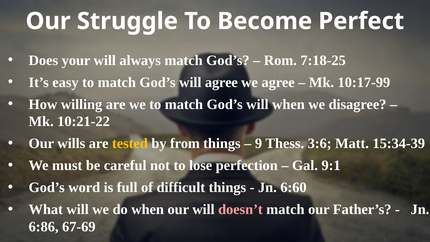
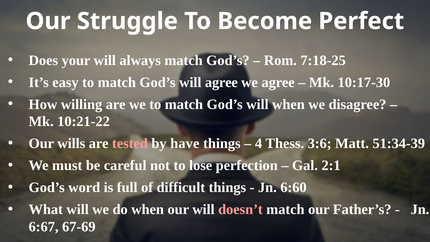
10:17-99: 10:17-99 -> 10:17-30
tested colour: yellow -> pink
from: from -> have
9: 9 -> 4
15:34-39: 15:34-39 -> 51:34-39
9:1: 9:1 -> 2:1
6:86: 6:86 -> 6:67
